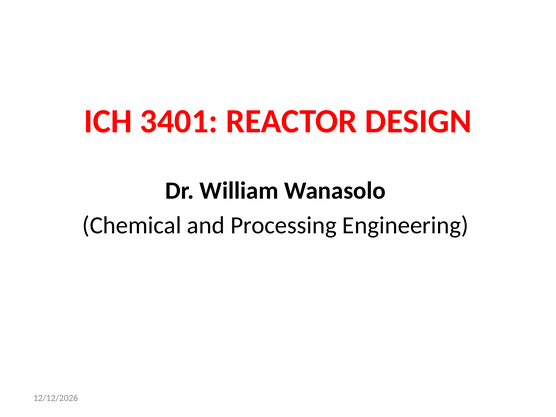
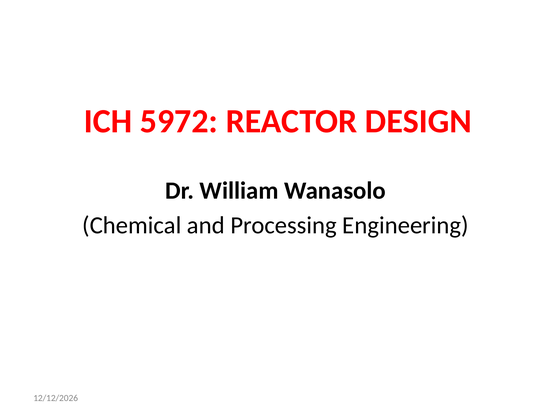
3401: 3401 -> 5972
